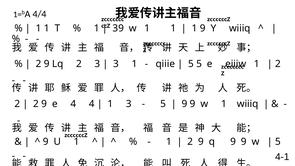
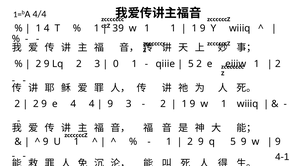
1 at (47, 28): 1 -> 4
3 at (116, 64): 3 -> 0
5 5: 5 -> 2
1 at (110, 104): 1 -> 9
5 at (163, 104): 5 -> 2
9 at (184, 104): 9 -> 1
q 9: 9 -> 5
5 at (278, 142): 5 -> 9
